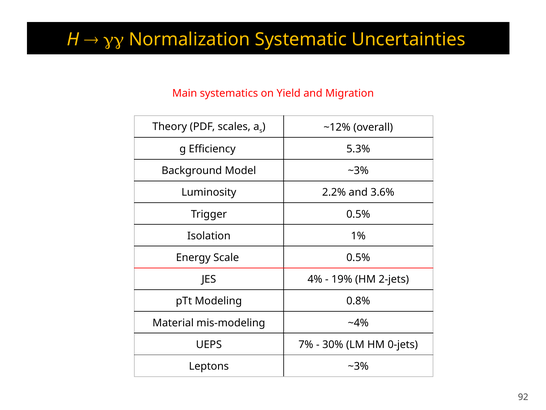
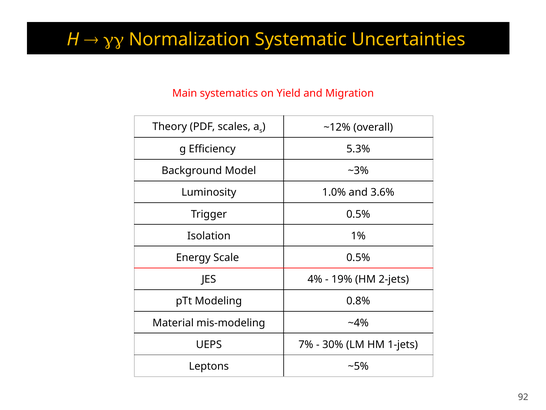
2.2%: 2.2% -> 1.0%
0-jets: 0-jets -> 1-jets
Leptons ~3%: ~3% -> ~5%
